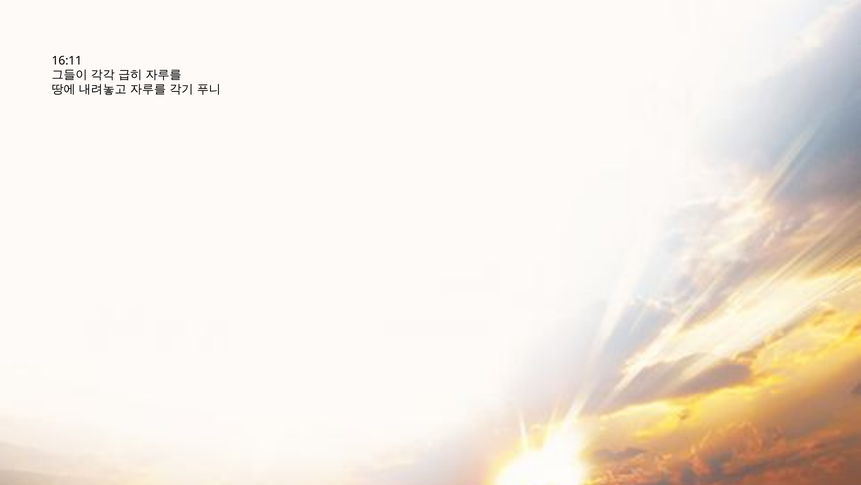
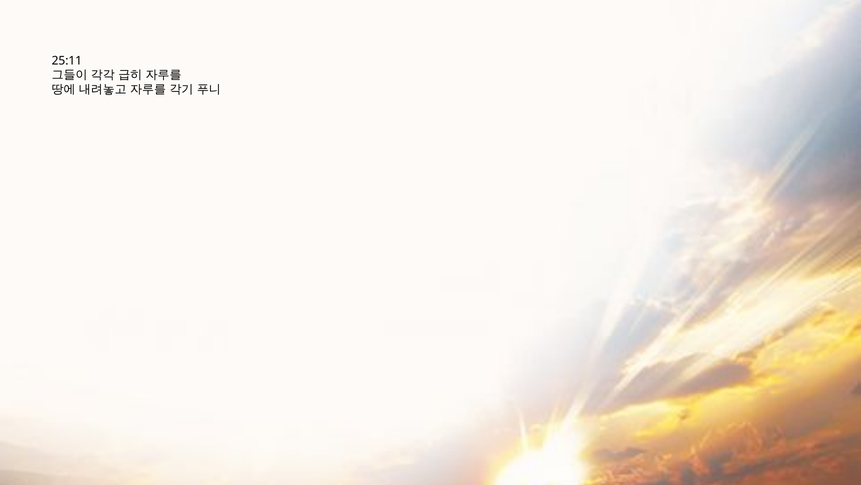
16:11: 16:11 -> 25:11
